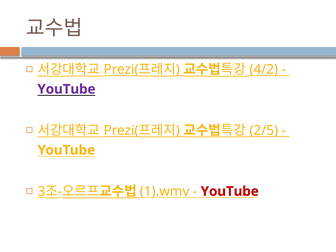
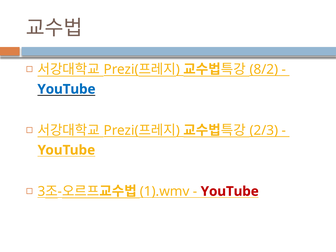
4/2: 4/2 -> 8/2
YouTube at (66, 89) colour: purple -> blue
2/5: 2/5 -> 2/3
